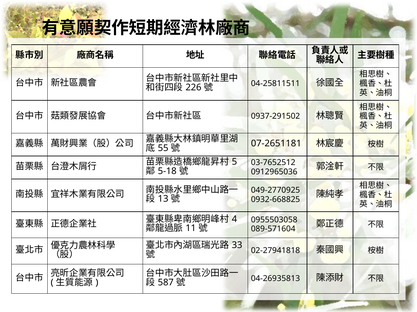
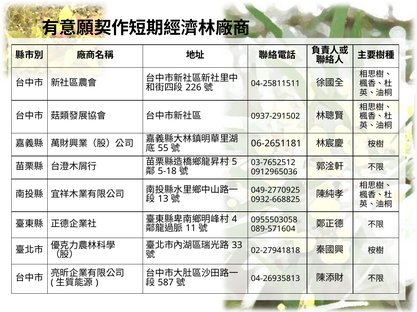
07-2651181: 07-2651181 -> 06-2651181
